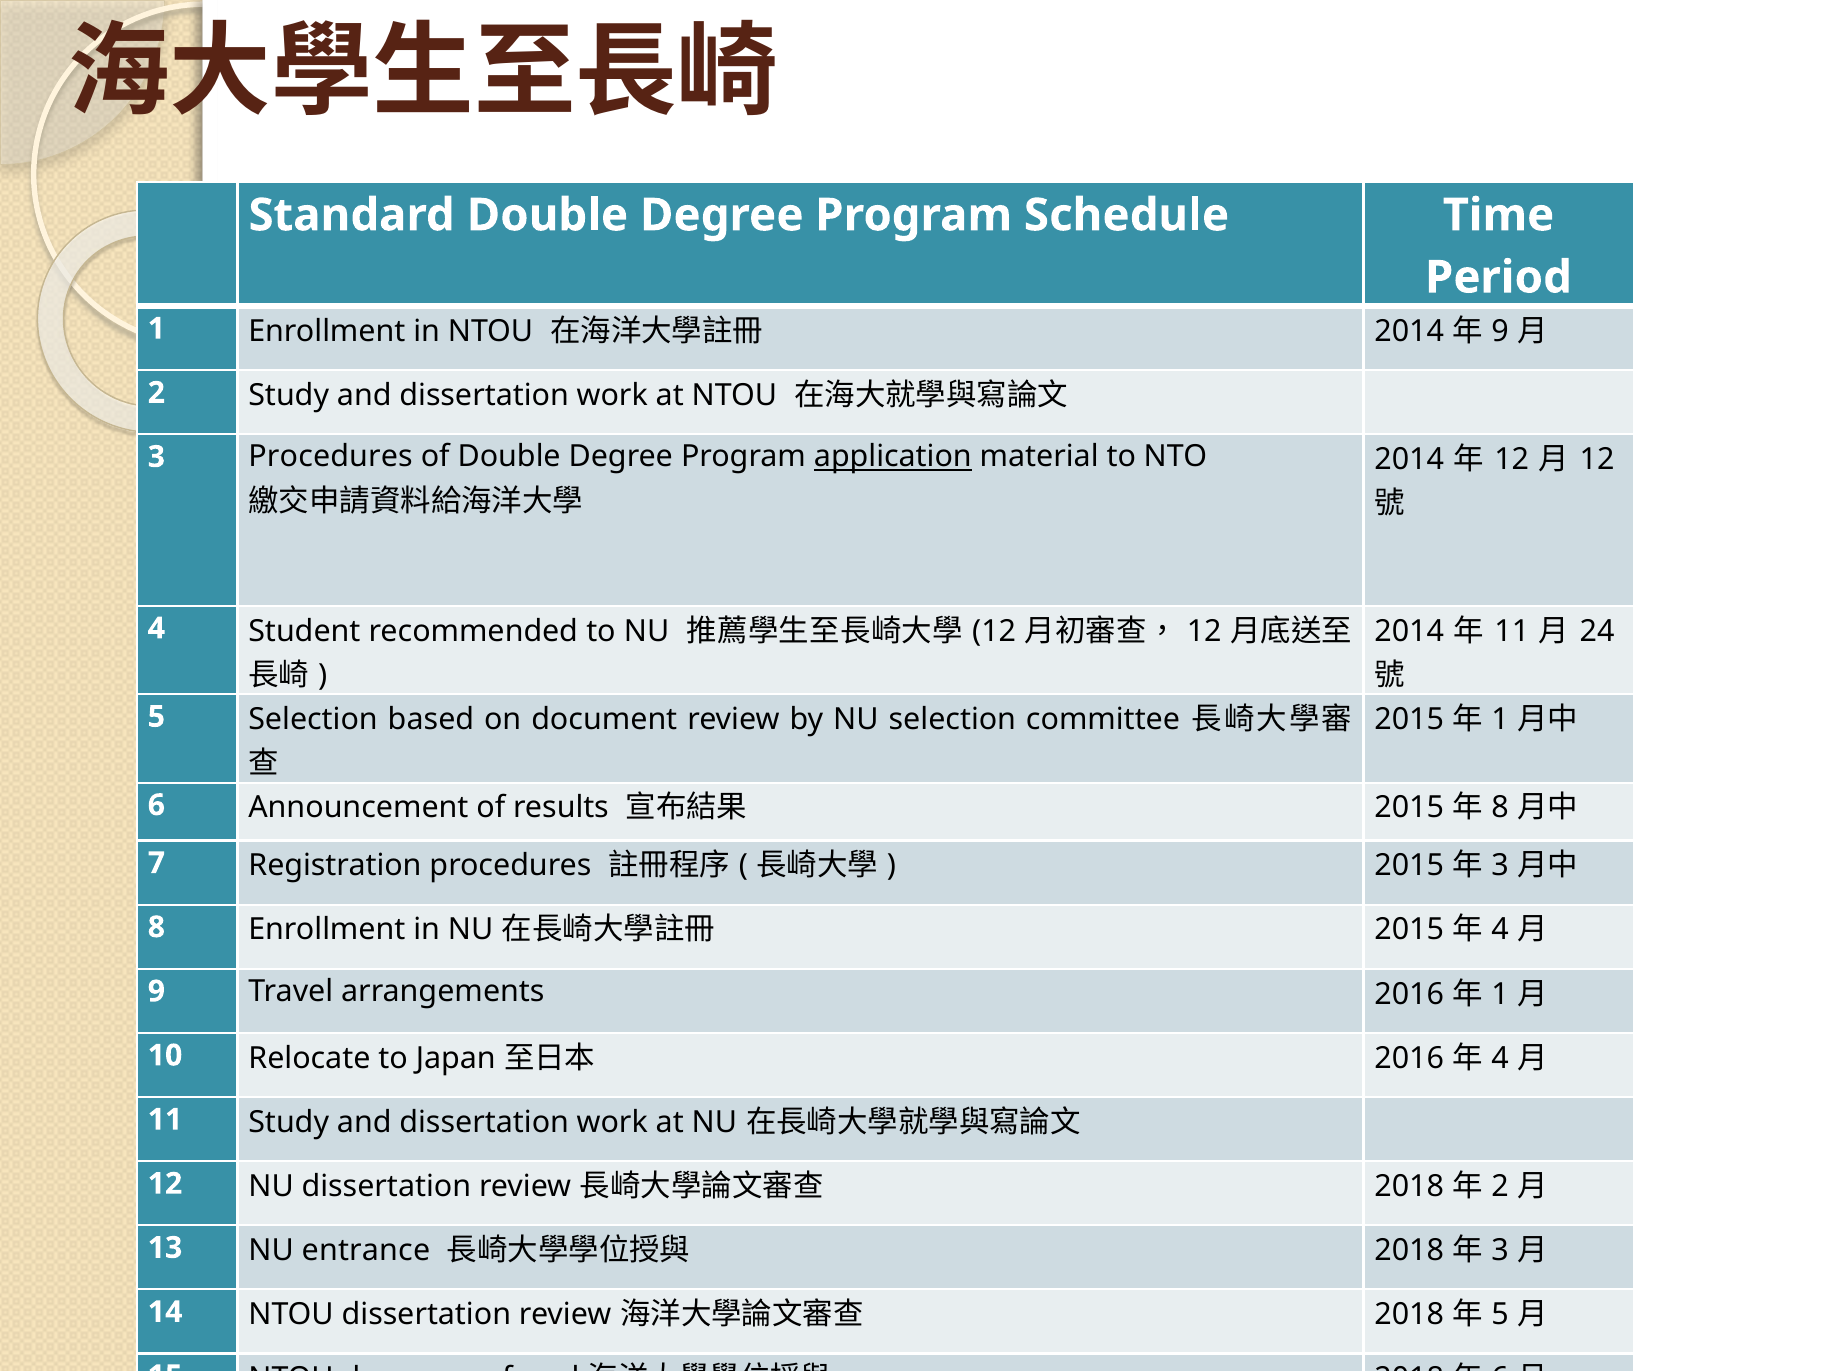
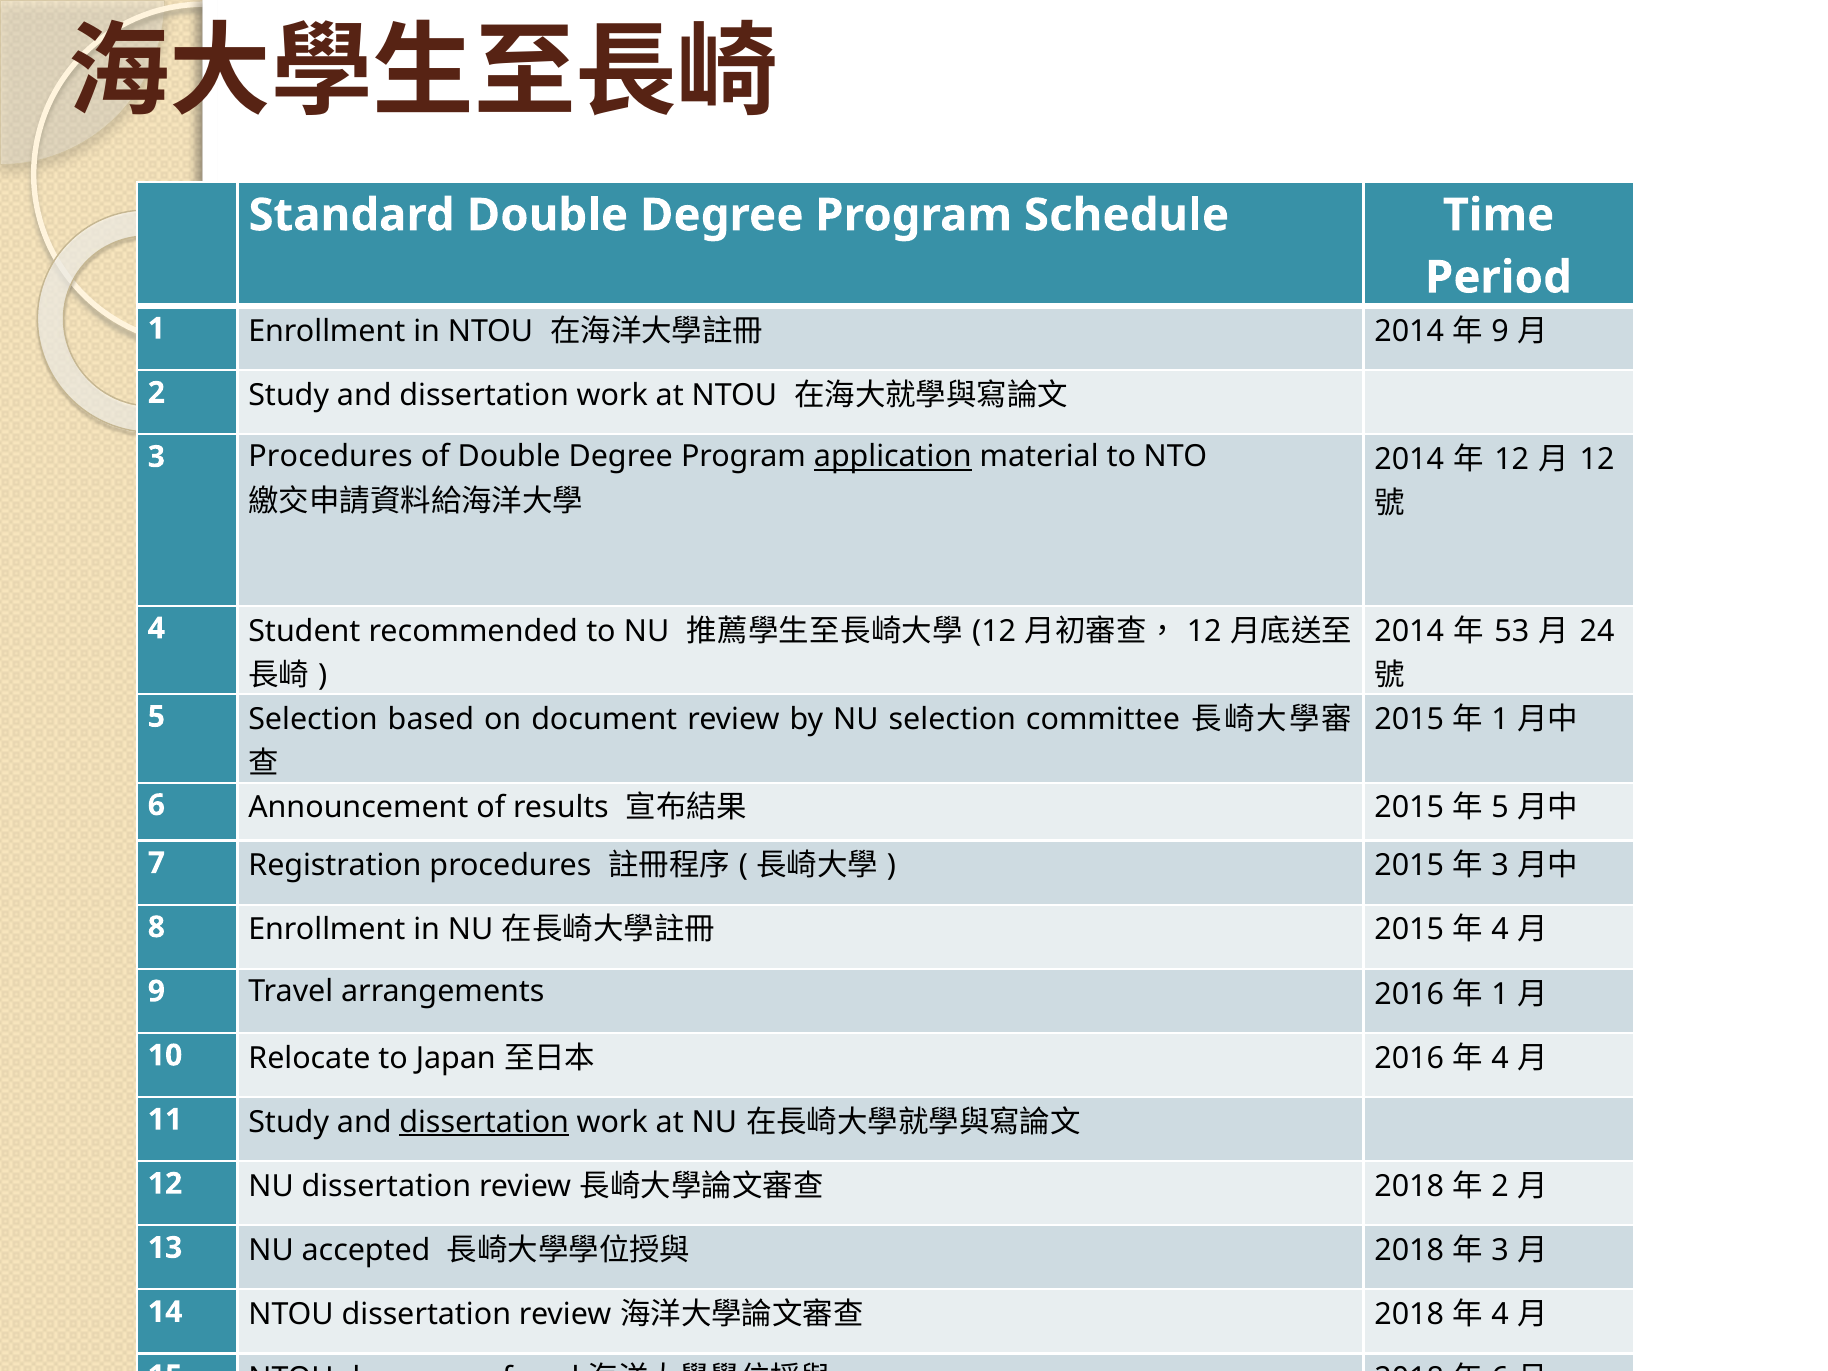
11 at (1512, 631): 11 -> 53
8 at (1500, 808): 8 -> 5
dissertation at (484, 1122) underline: none -> present
entrance: entrance -> accepted
5 at (1500, 1315): 5 -> 4
